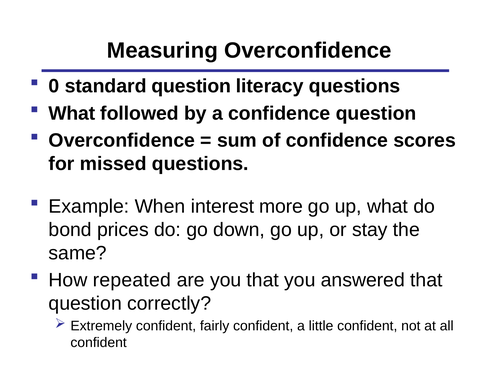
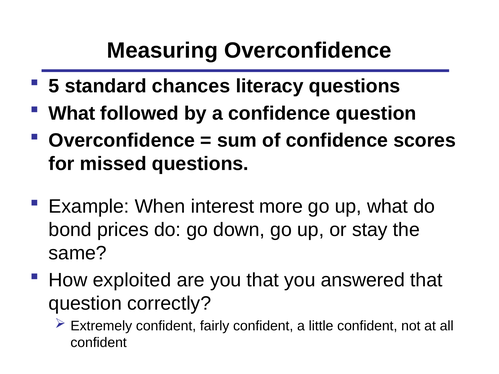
0: 0 -> 5
standard question: question -> chances
repeated: repeated -> exploited
